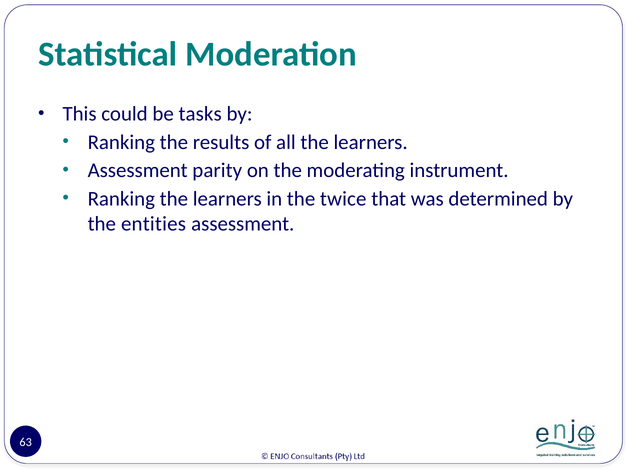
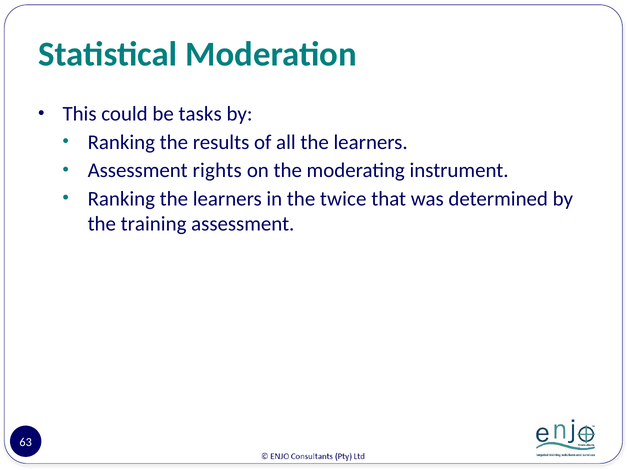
parity: parity -> rights
entities: entities -> training
